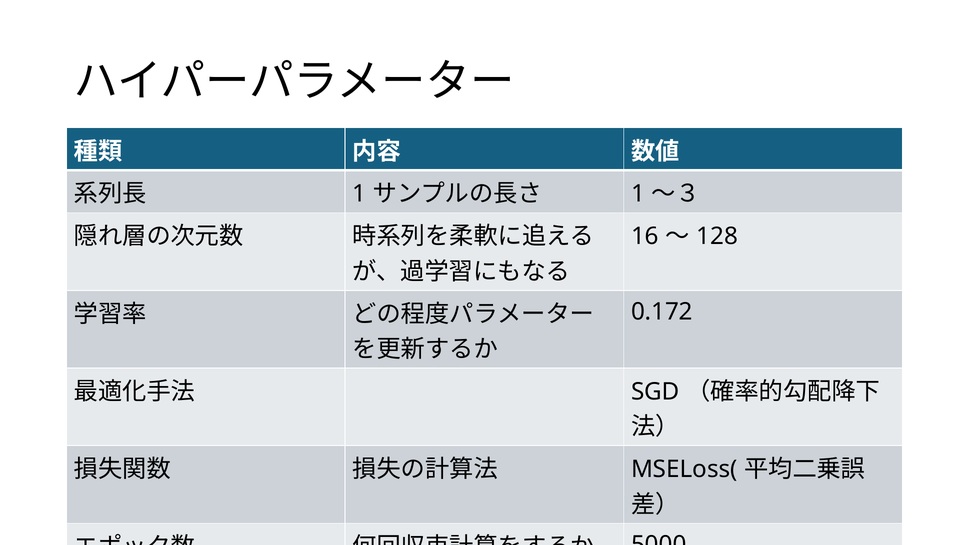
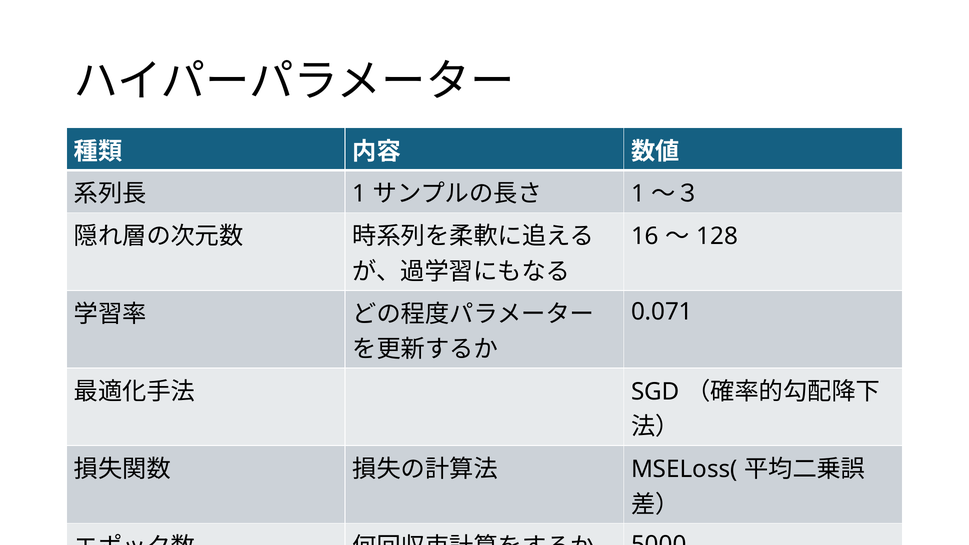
0.172: 0.172 -> 0.071
